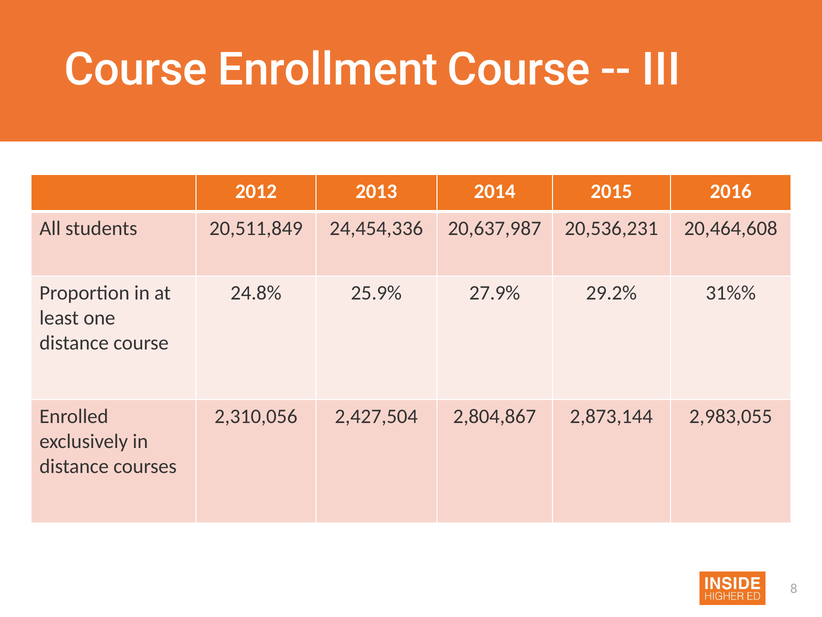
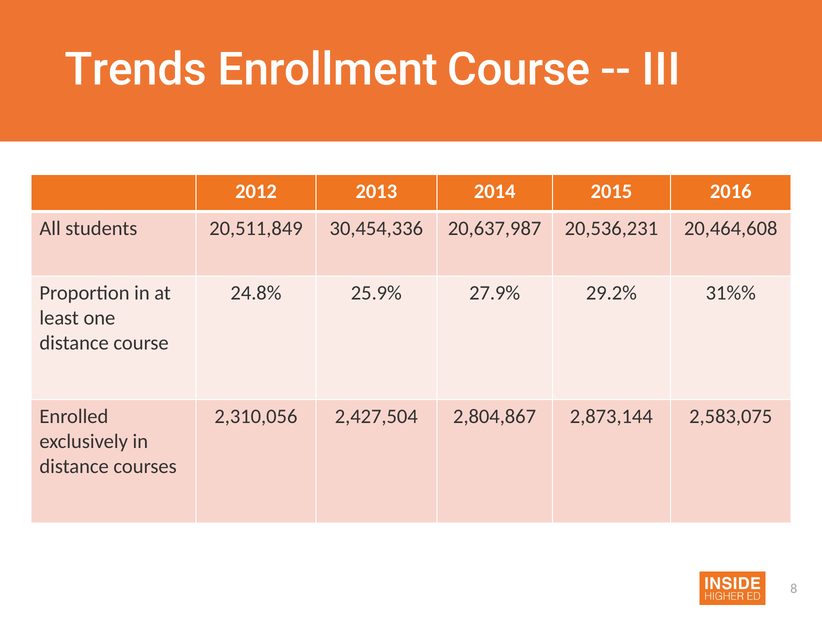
Course at (136, 70): Course -> Trends
24,454,336: 24,454,336 -> 30,454,336
2,983,055: 2,983,055 -> 2,583,075
